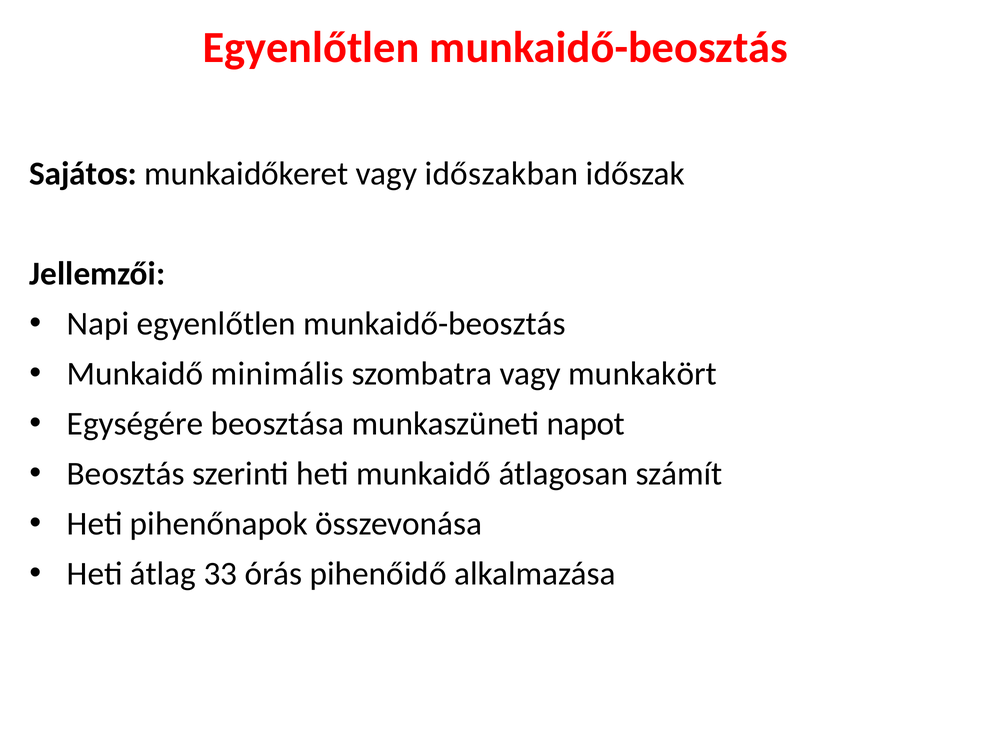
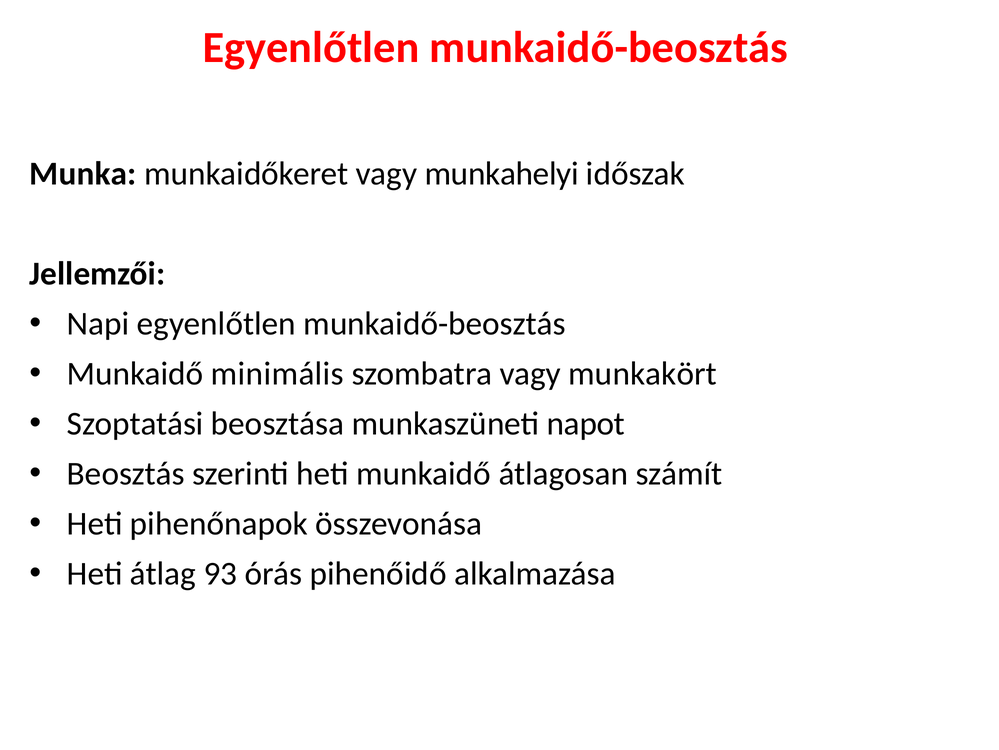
Sajátos: Sajátos -> Munka
időszakban: időszakban -> munkahelyi
Egységére: Egységére -> Szoptatási
33: 33 -> 93
